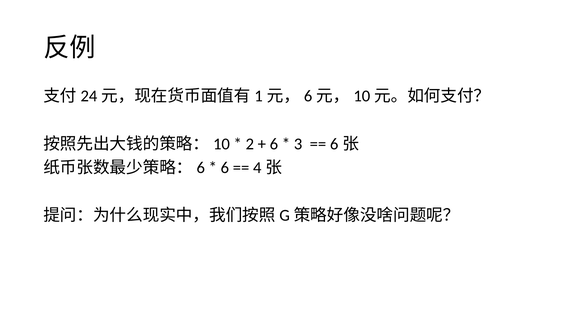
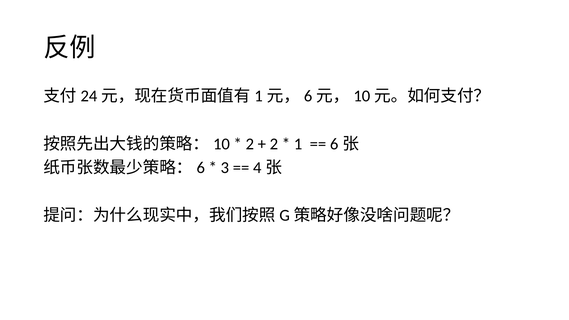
6 at (274, 144): 6 -> 2
3: 3 -> 1
6 at (225, 168): 6 -> 3
